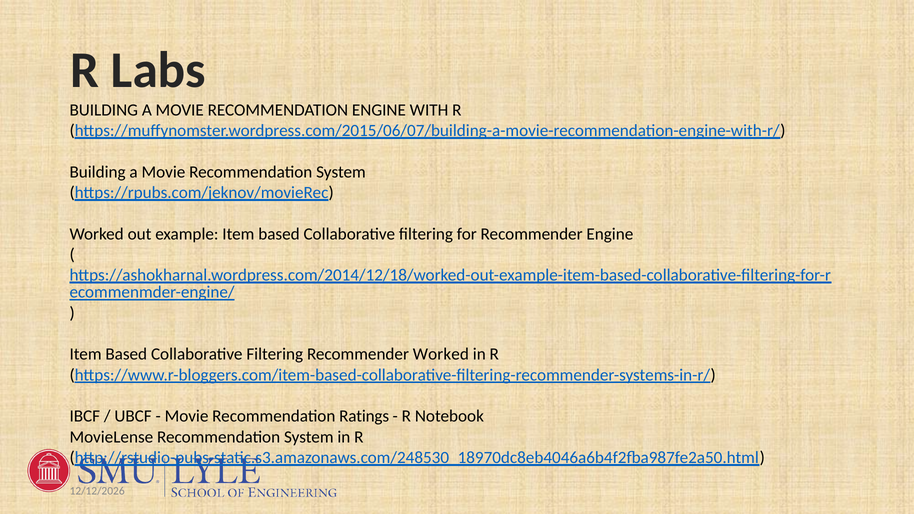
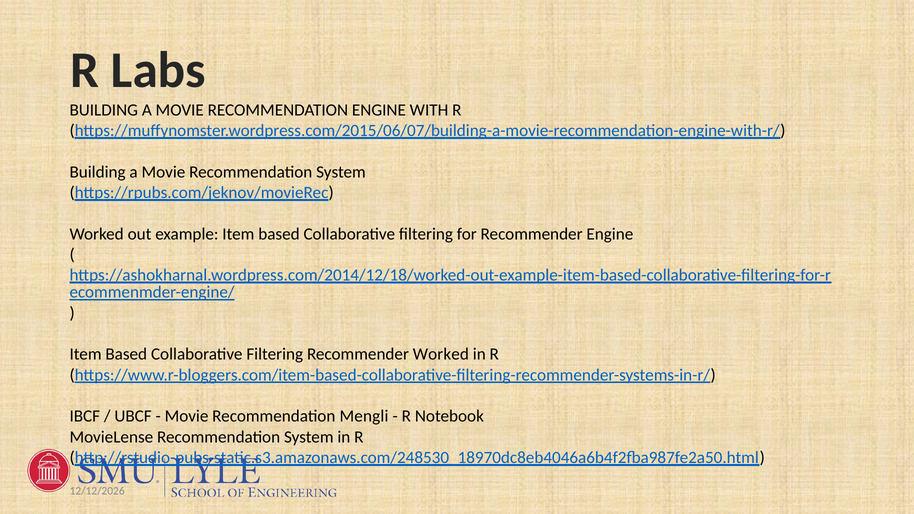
Ratings: Ratings -> Mengli
